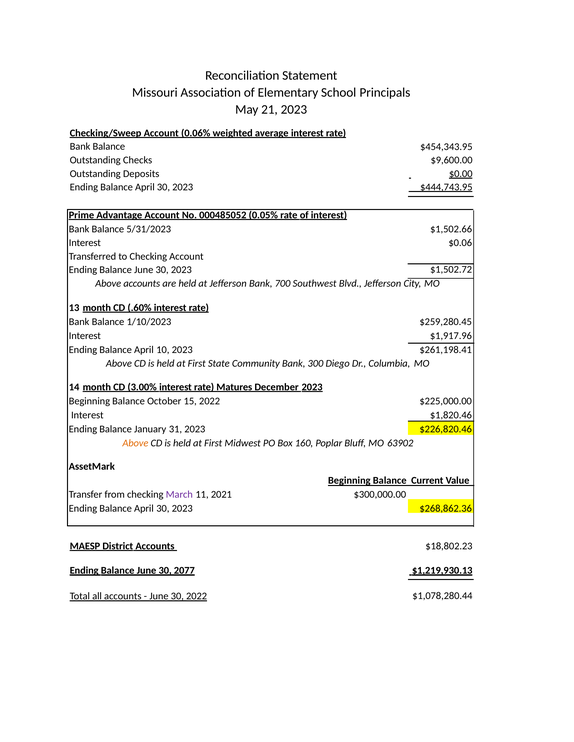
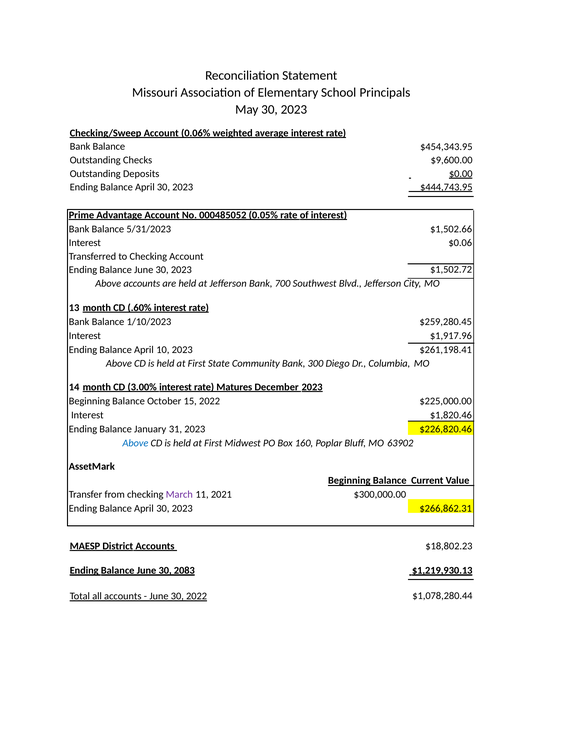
May 21: 21 -> 30
Above at (135, 443) colour: orange -> blue
$268,862.36: $268,862.36 -> $266,862.31
2077: 2077 -> 2083
